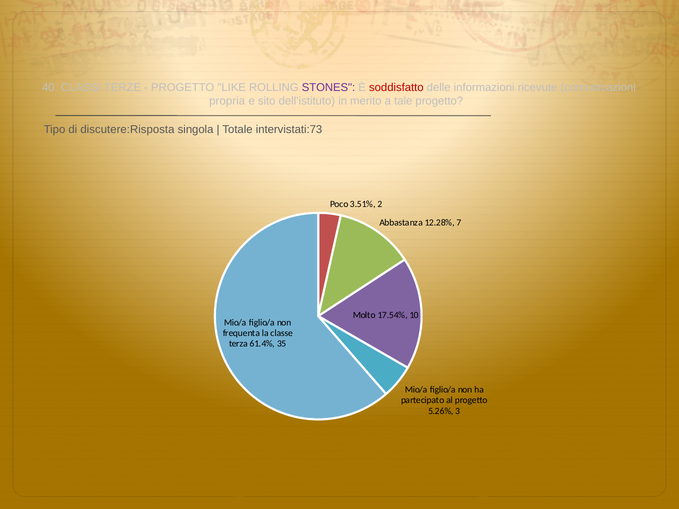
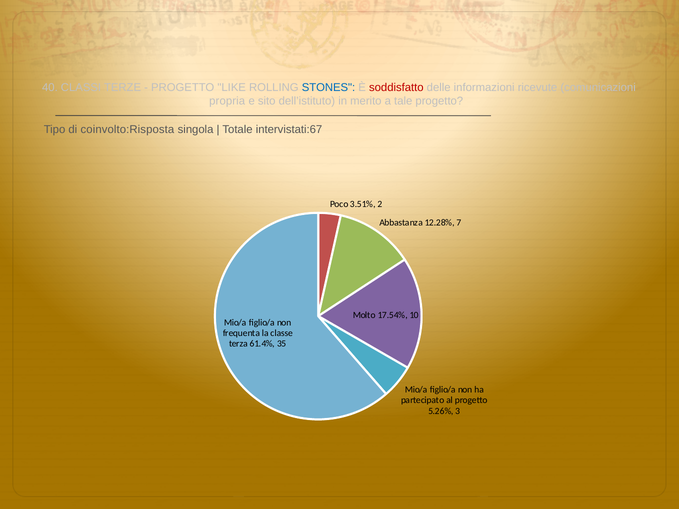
STONES colour: purple -> blue
discutere:Risposta: discutere:Risposta -> coinvolto:Risposta
intervistati:73: intervistati:73 -> intervistati:67
